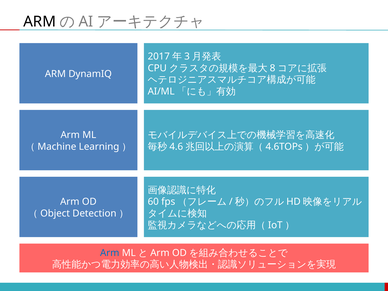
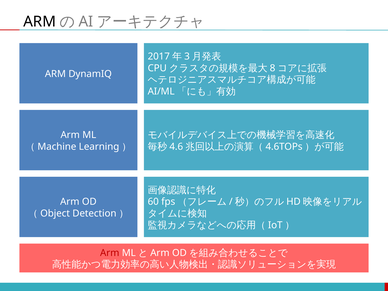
Arm at (110, 253) colour: blue -> red
